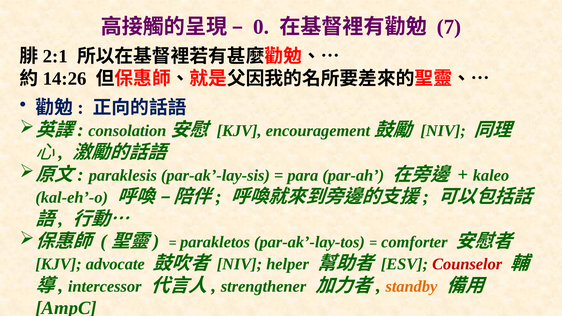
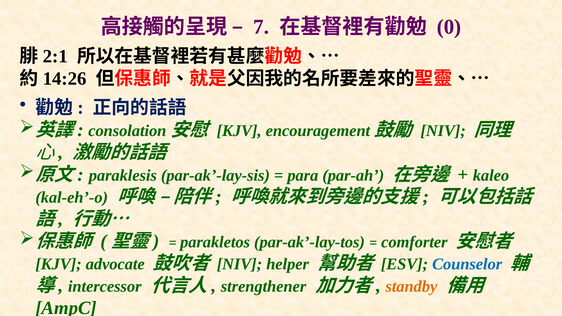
0: 0 -> 7
7: 7 -> 0
Counselor colour: red -> blue
